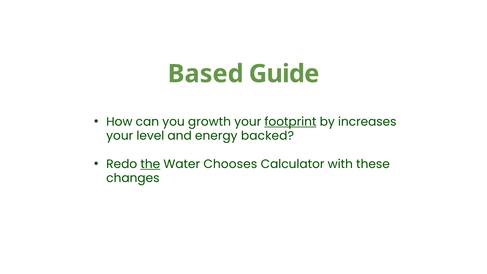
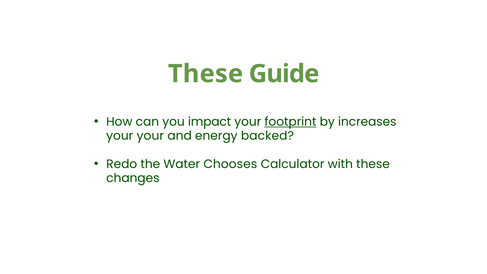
Based at (206, 74): Based -> These
growth: growth -> impact
your level: level -> your
the underline: present -> none
